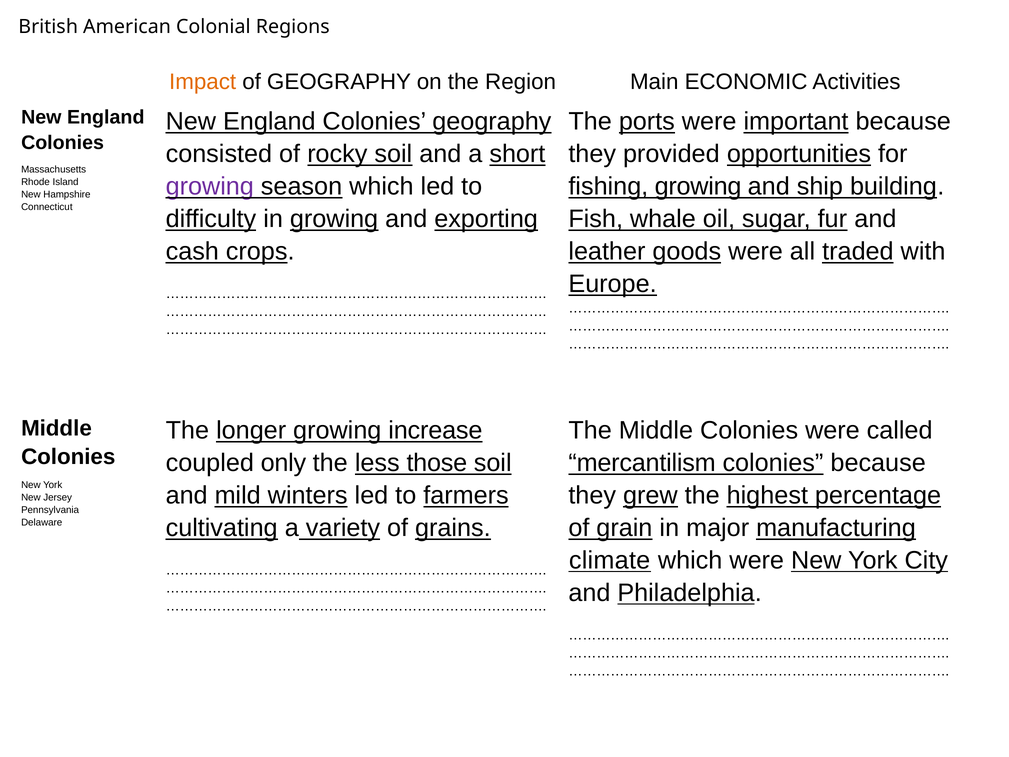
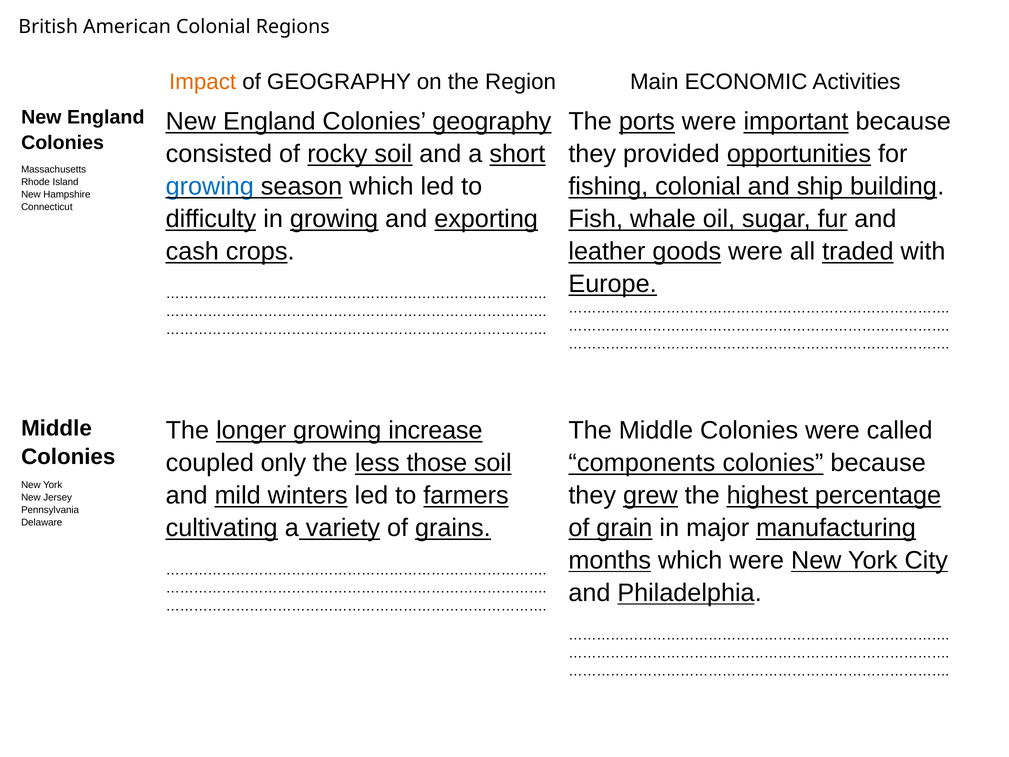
growing at (210, 186) colour: purple -> blue
fishing growing: growing -> colonial
mercantilism: mercantilism -> components
climate: climate -> months
